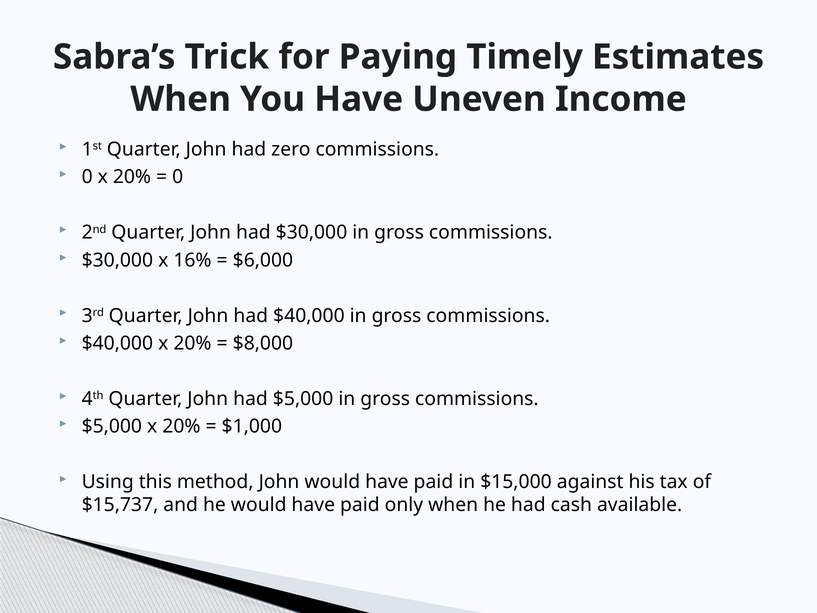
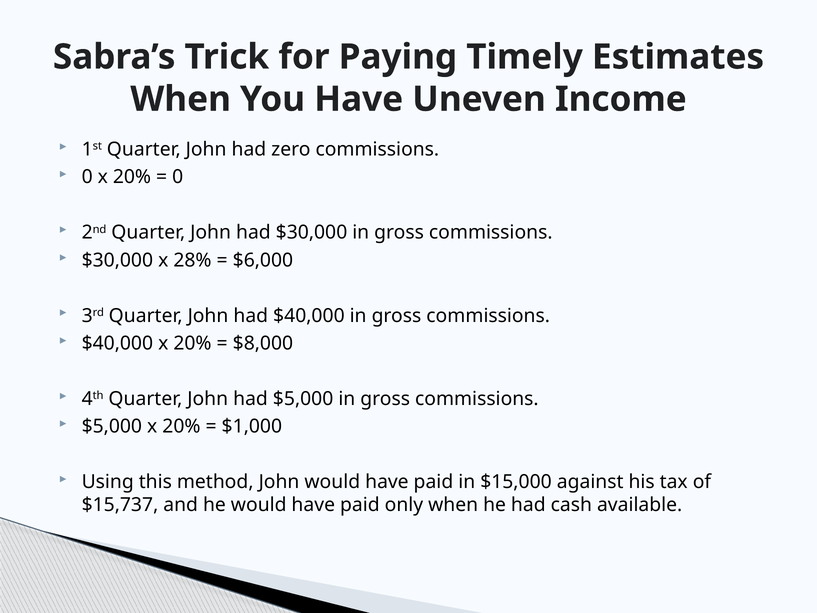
16%: 16% -> 28%
